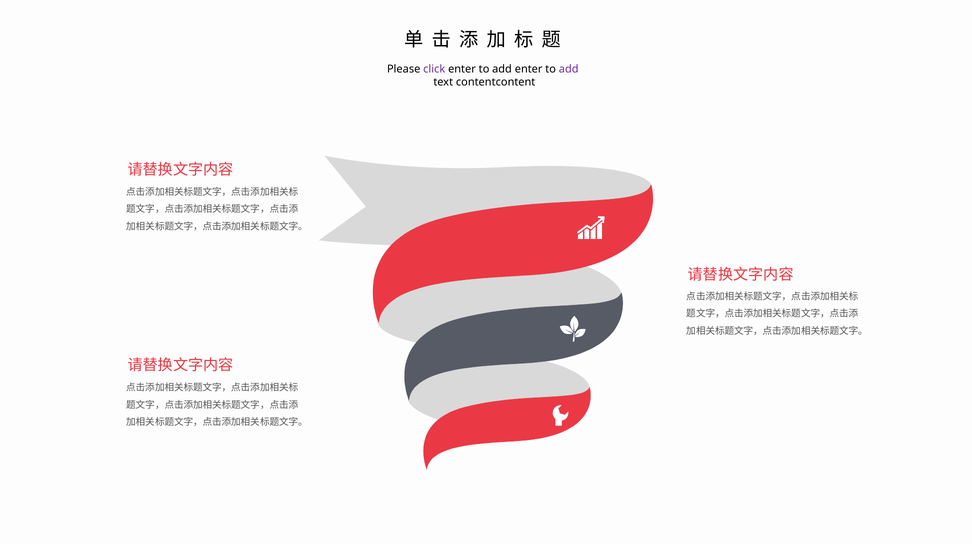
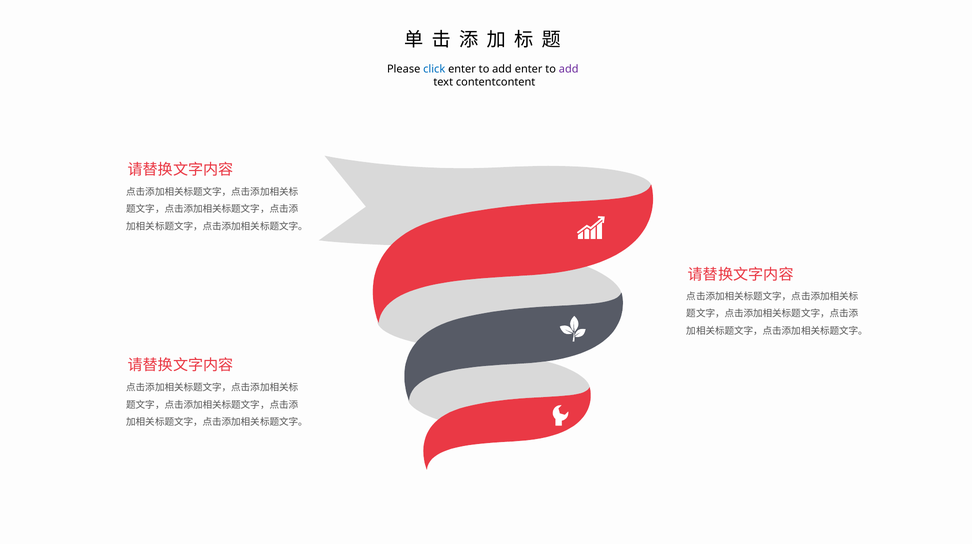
click colour: purple -> blue
